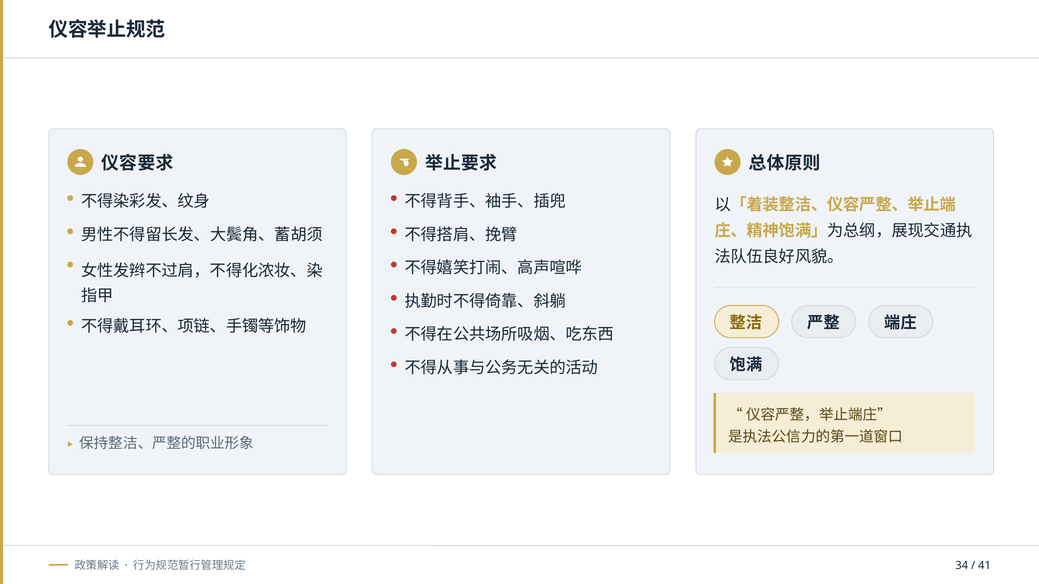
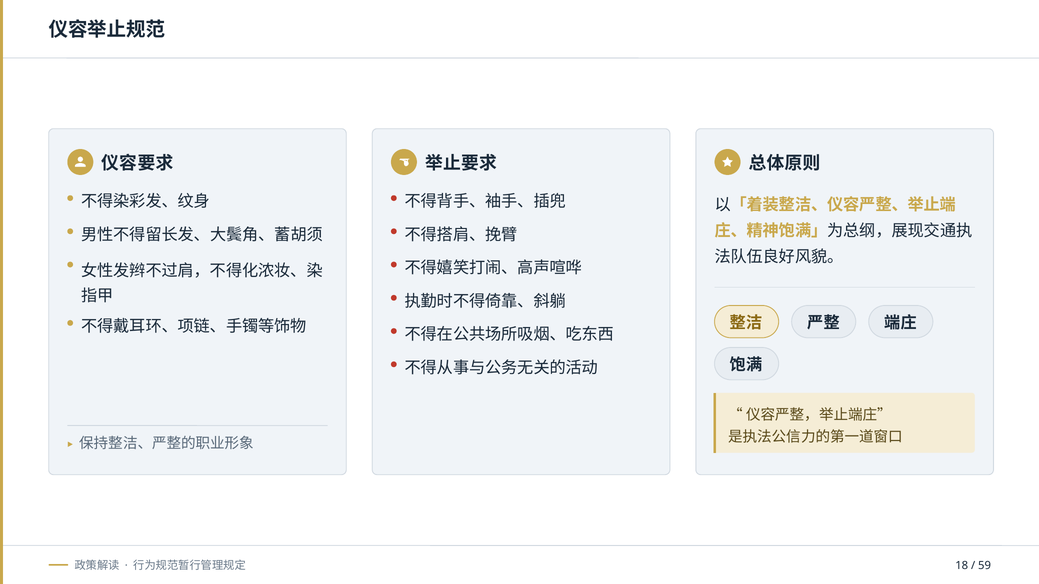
34: 34 -> 18
41: 41 -> 59
